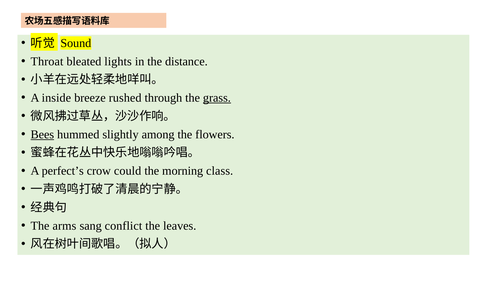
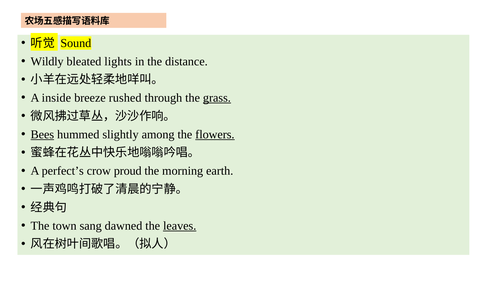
Throat: Throat -> Wildly
flowers underline: none -> present
could: could -> proud
class: class -> earth
arms: arms -> town
conflict: conflict -> dawned
leaves underline: none -> present
